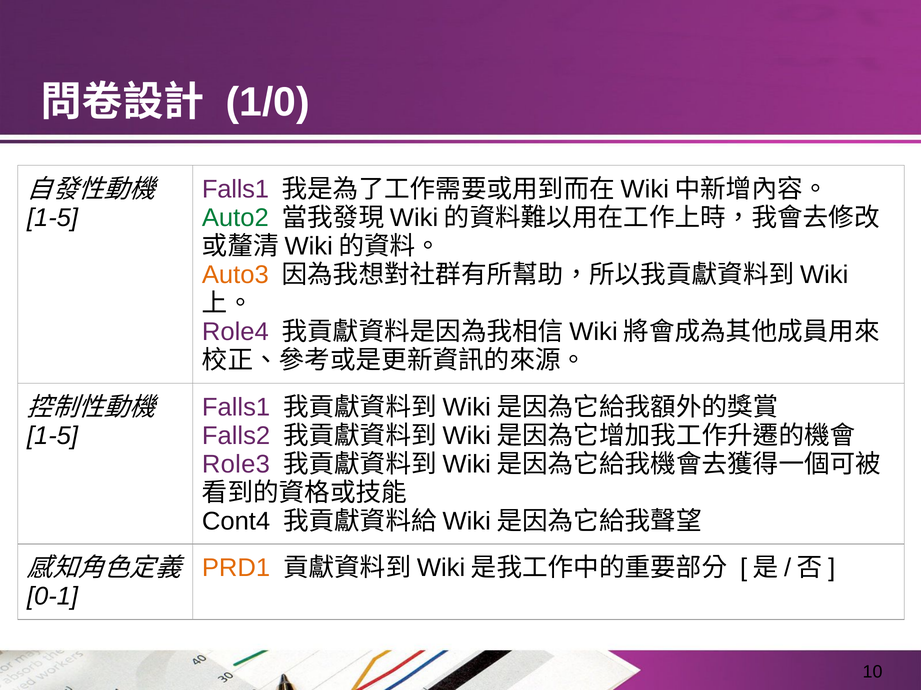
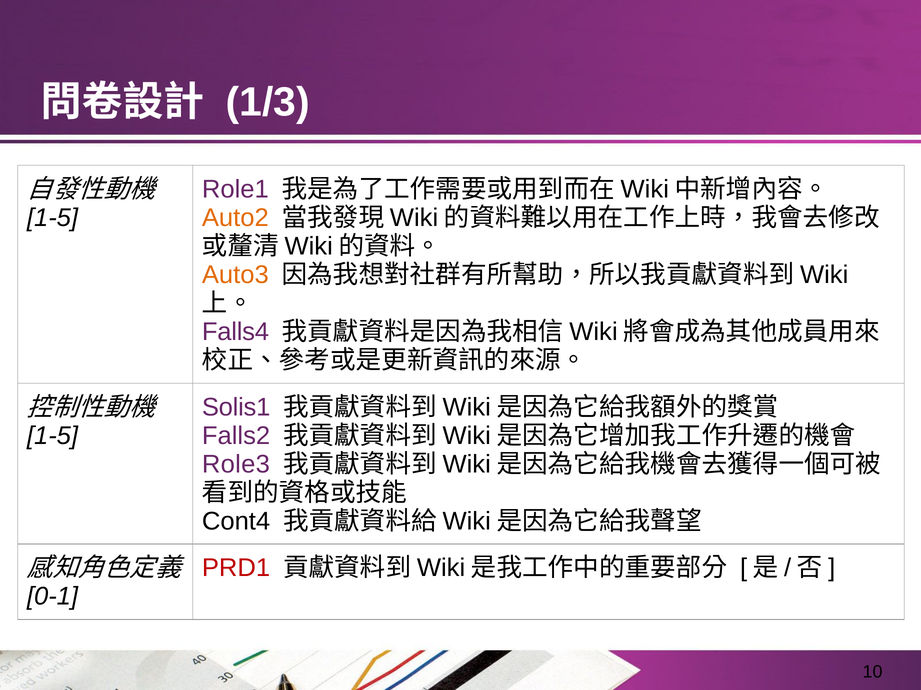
1/0: 1/0 -> 1/3
Falls1 at (235, 189): Falls1 -> Role1
Auto2 colour: green -> orange
Role4: Role4 -> Falls4
Falls1 at (236, 408): Falls1 -> Solis1
PRD1 colour: orange -> red
